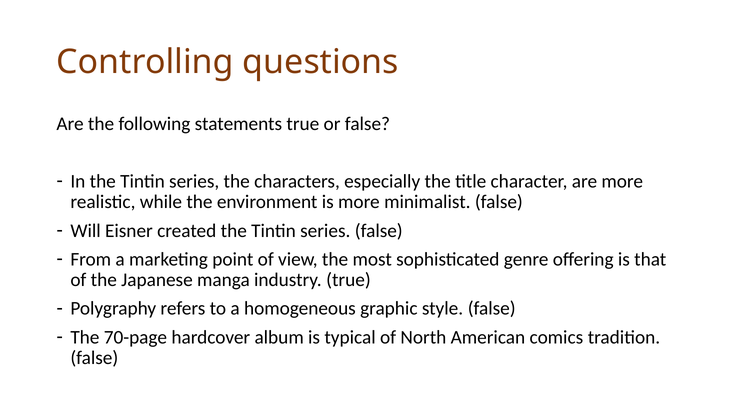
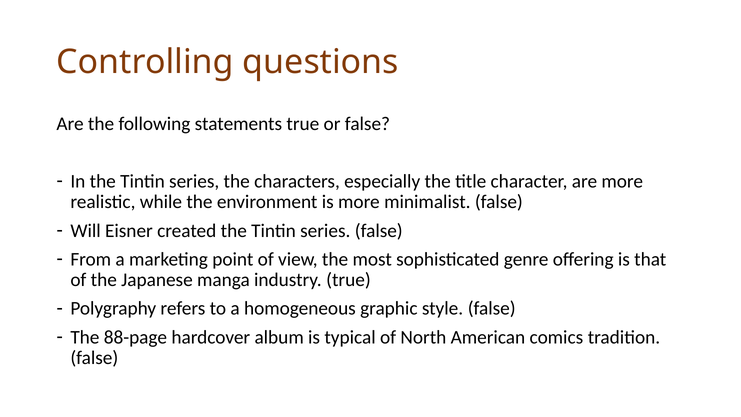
70-page: 70-page -> 88-page
